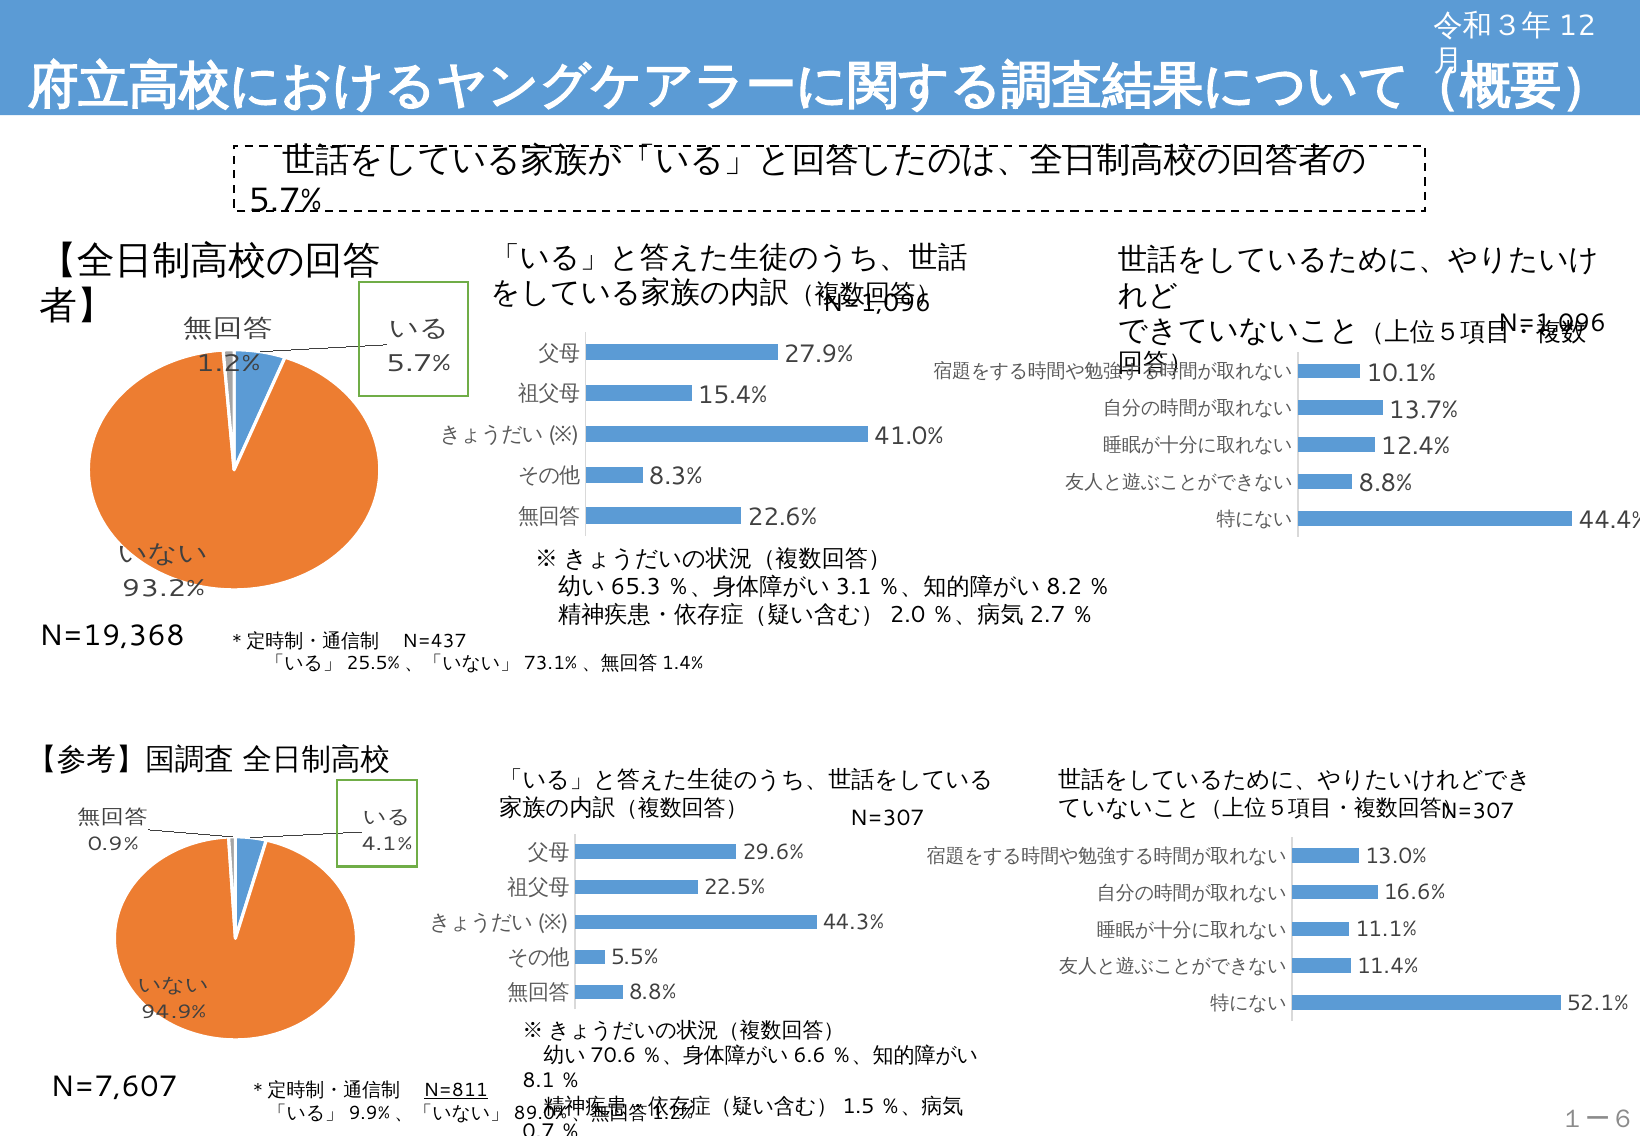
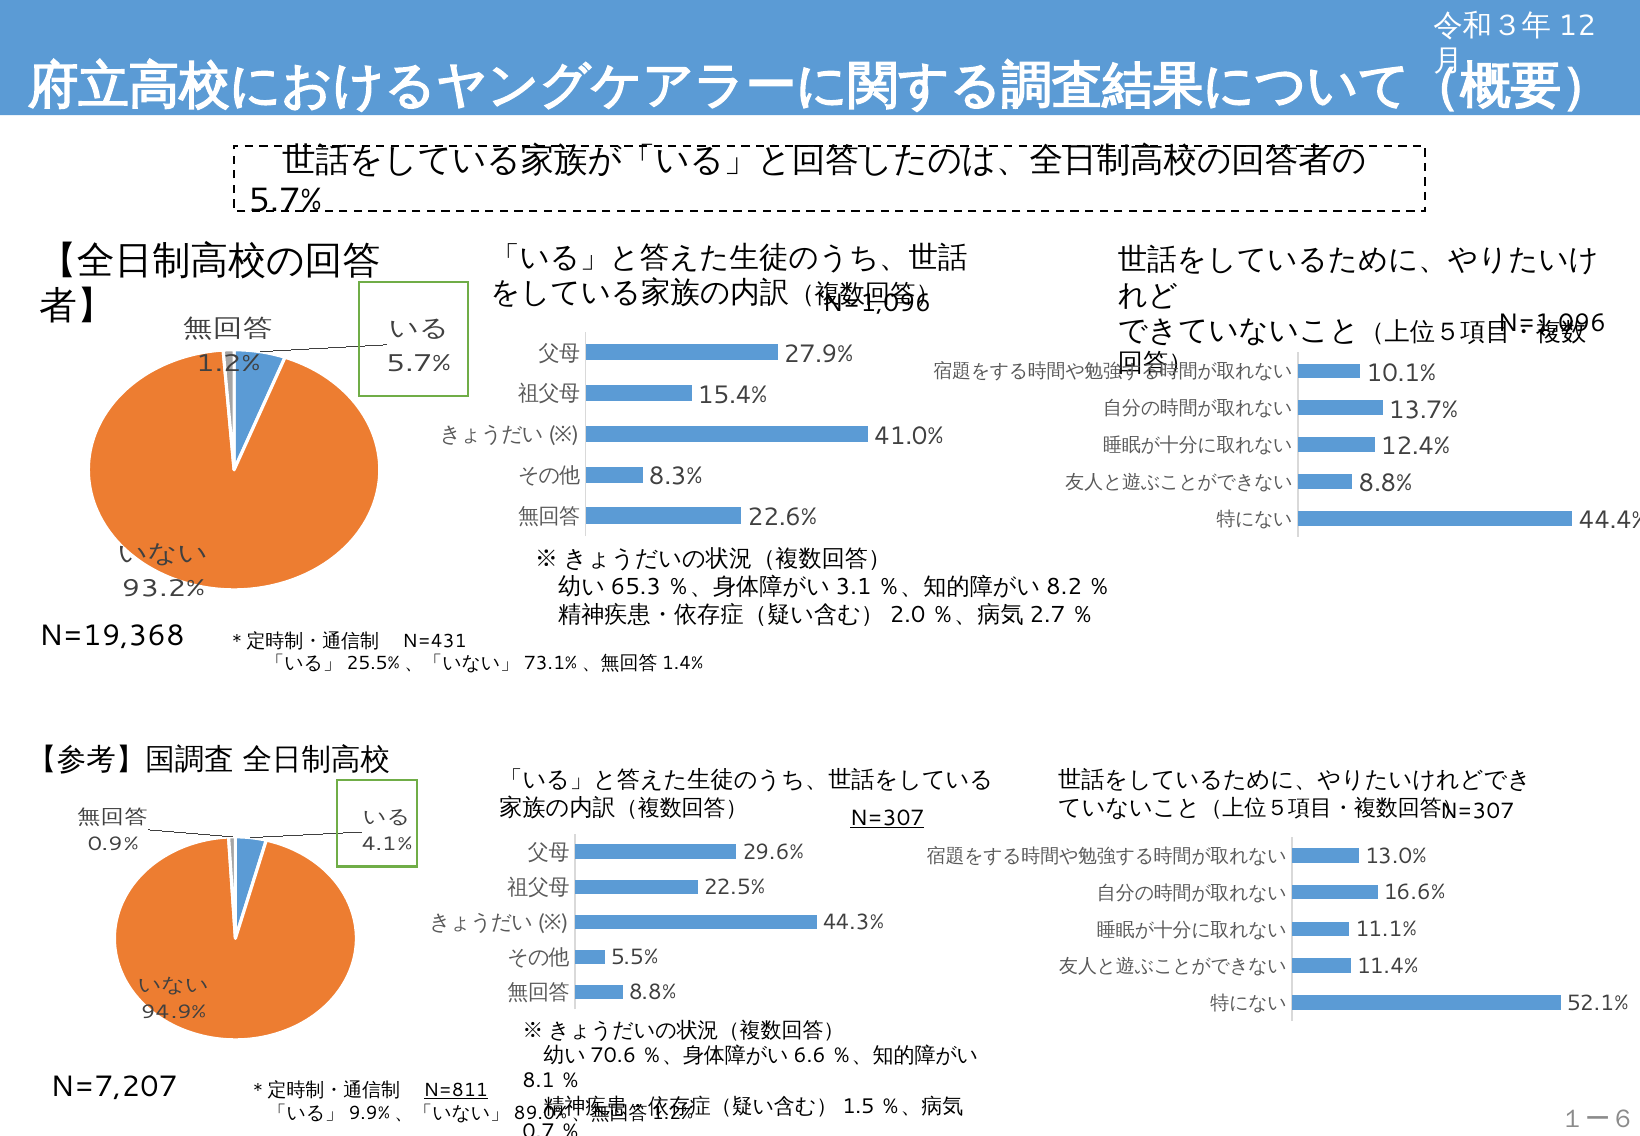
N=437: N=437 -> N=431
N=307 at (887, 818) underline: none -> present
N=7,607: N=7,607 -> N=7,207
